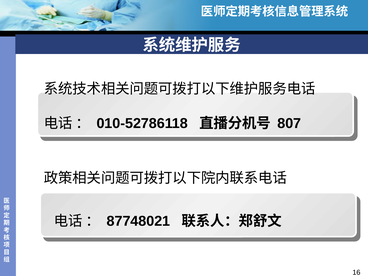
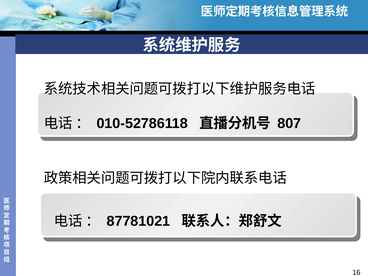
87748021: 87748021 -> 87781021
